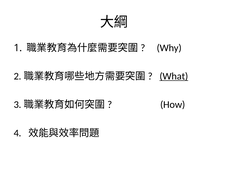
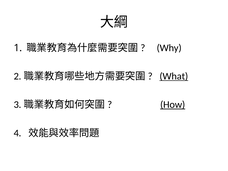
How underline: none -> present
